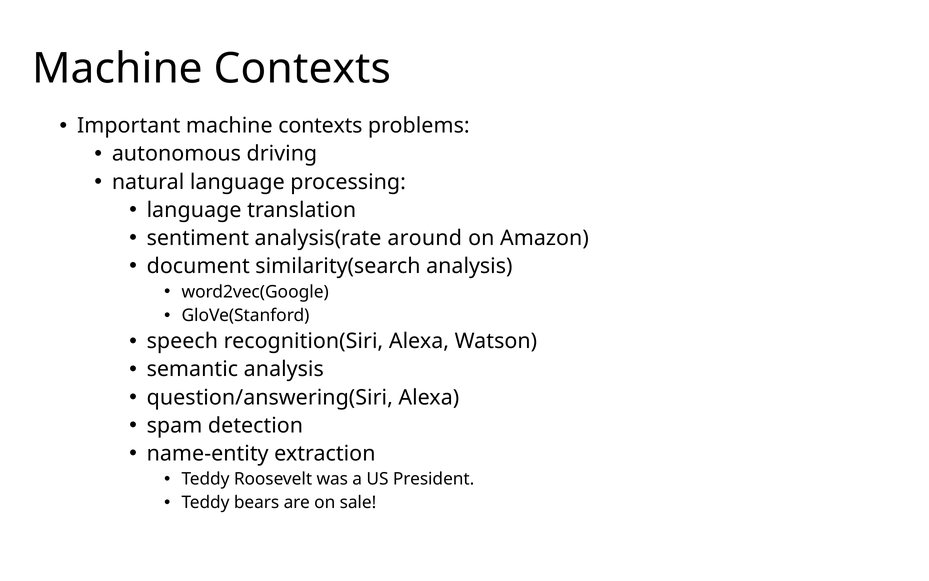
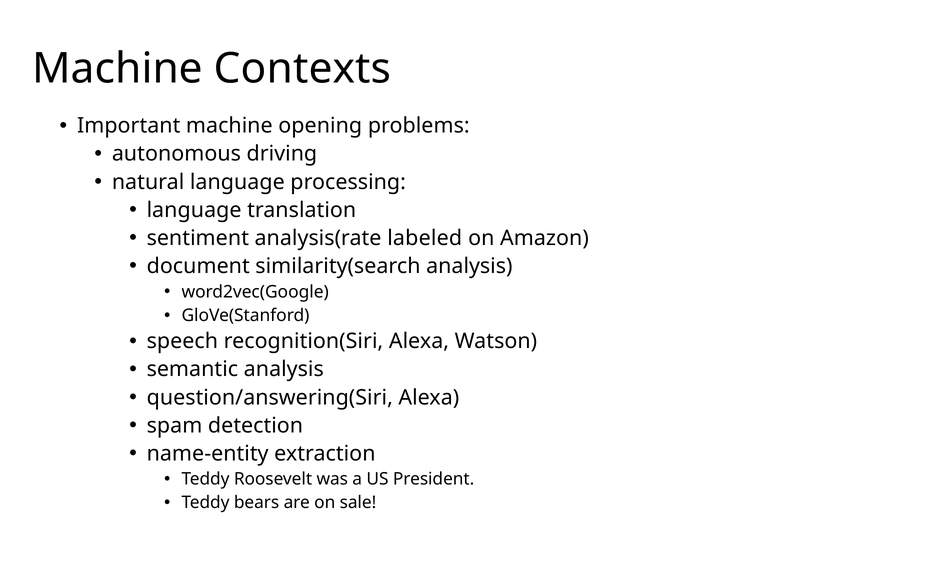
Important machine contexts: contexts -> opening
around: around -> labeled
